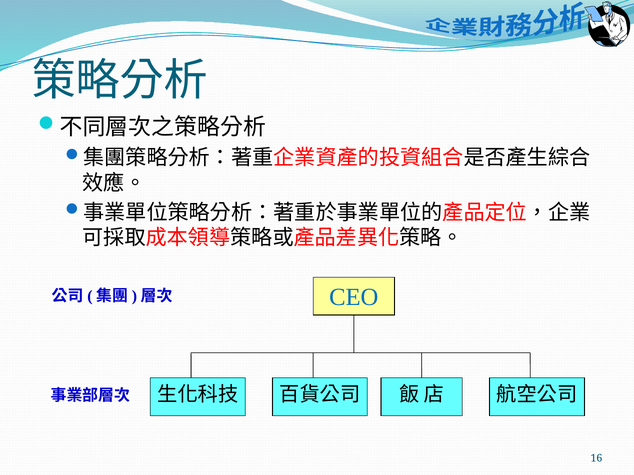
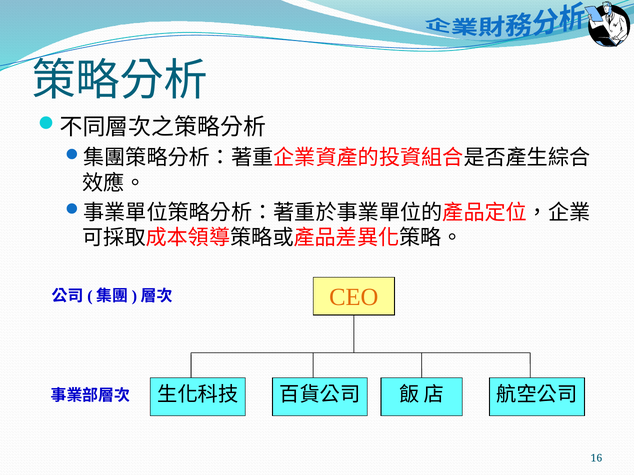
CEO colour: blue -> orange
